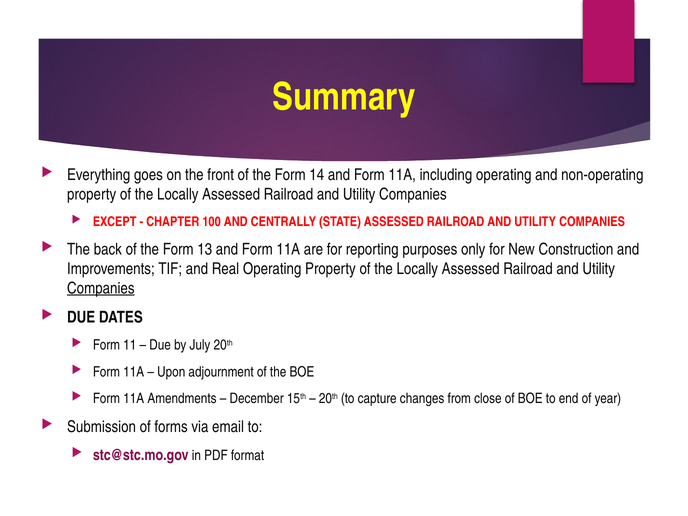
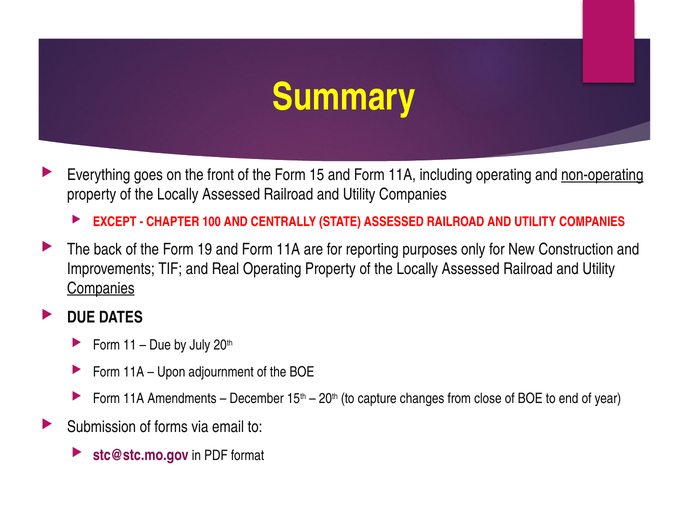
14: 14 -> 15
non-operating underline: none -> present
13: 13 -> 19
